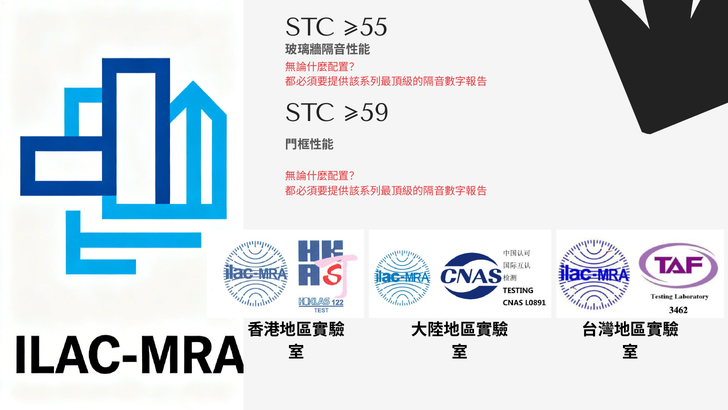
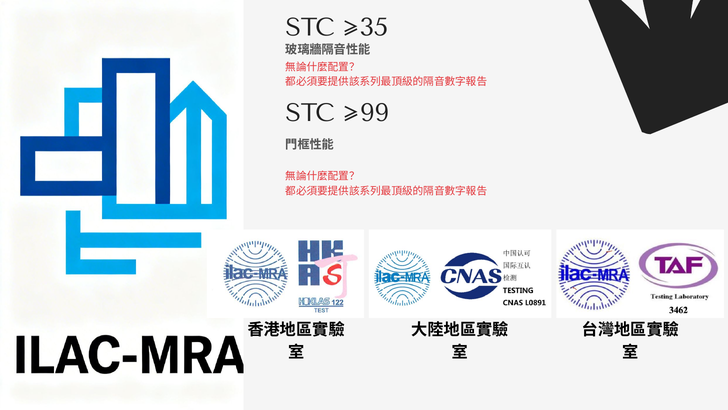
≥55: ≥55 -> ≥35
≥59: ≥59 -> ≥99
